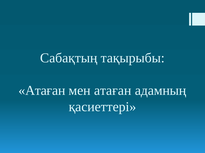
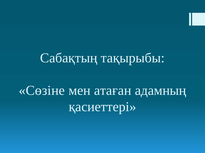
Атаған at (42, 91): Атаған -> Сөзіне
